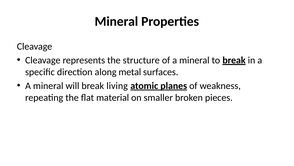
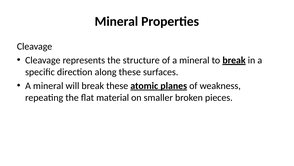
along metal: metal -> these
break living: living -> these
